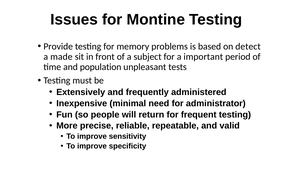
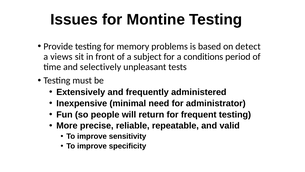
made: made -> views
important: important -> conditions
population: population -> selectively
